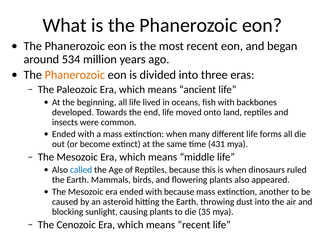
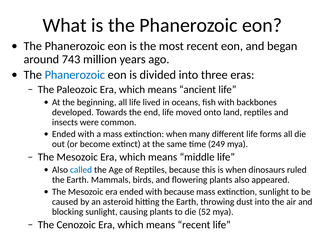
534: 534 -> 743
Phanerozoic at (75, 75) colour: orange -> blue
431: 431 -> 249
extinction another: another -> sunlight
35: 35 -> 52
